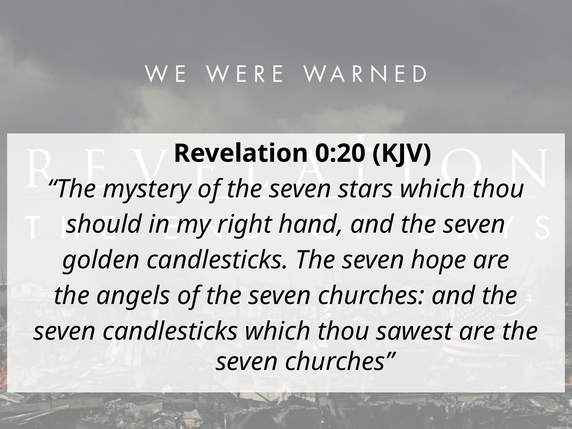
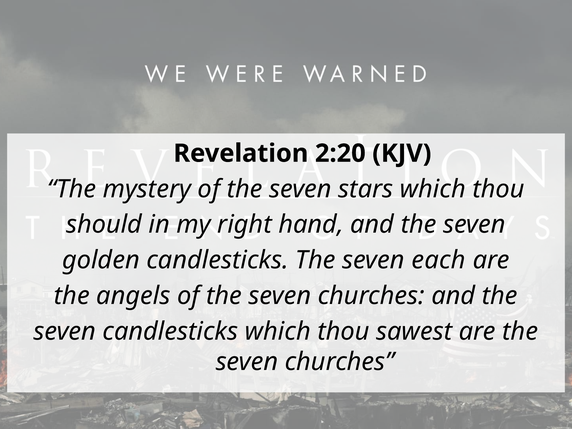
0:20: 0:20 -> 2:20
hope: hope -> each
